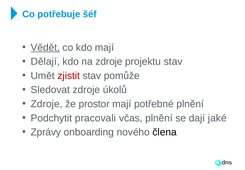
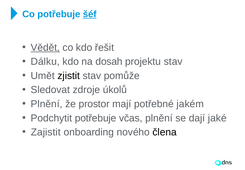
šéf underline: none -> present
kdo mají: mají -> řešit
Dělají: Dělají -> Dálku
na zdroje: zdroje -> dosah
zjistit colour: red -> black
Zdroje at (47, 104): Zdroje -> Plnění
potřebné plnění: plnění -> jakém
Podchytit pracovali: pracovali -> potřebuje
Zprávy: Zprávy -> Zajistit
